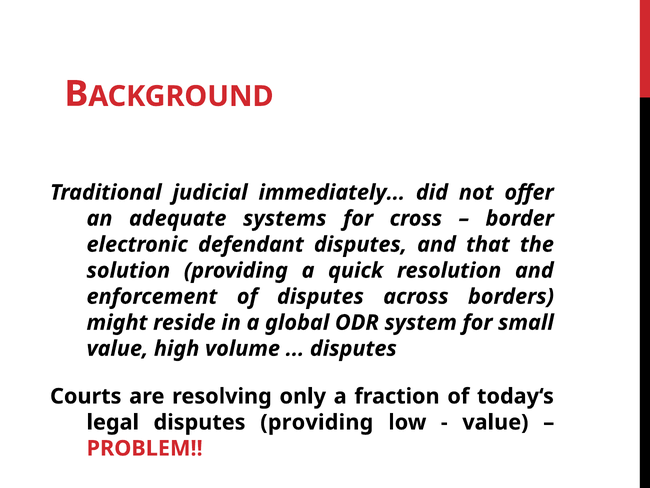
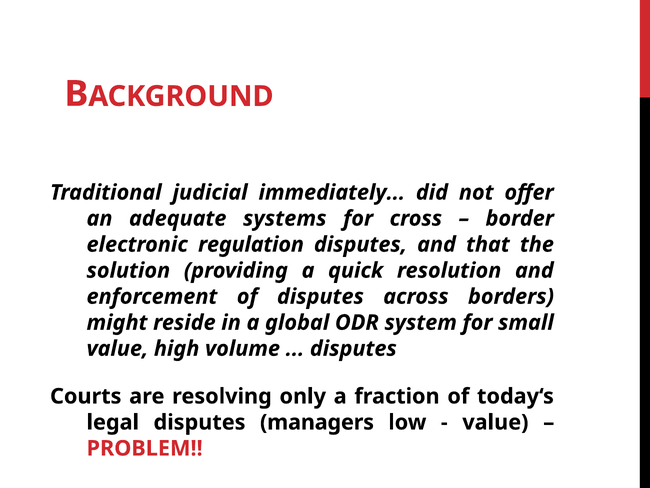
defendant: defendant -> regulation
disputes providing: providing -> managers
